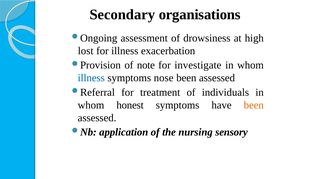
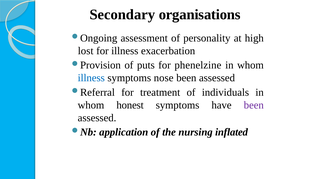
drowsiness: drowsiness -> personality
note: note -> puts
investigate: investigate -> phenelzine
been at (254, 105) colour: orange -> purple
sensory: sensory -> inflated
